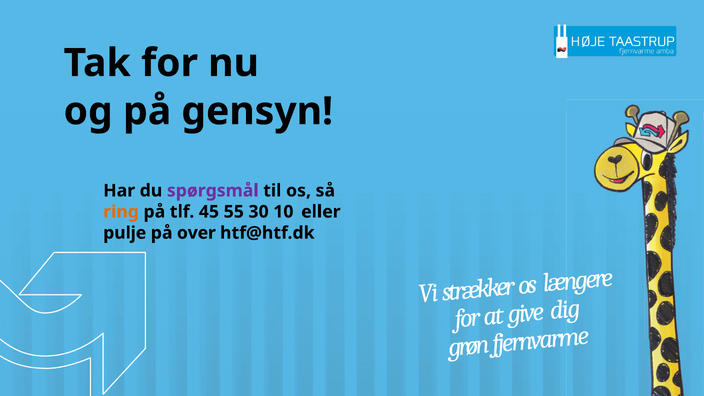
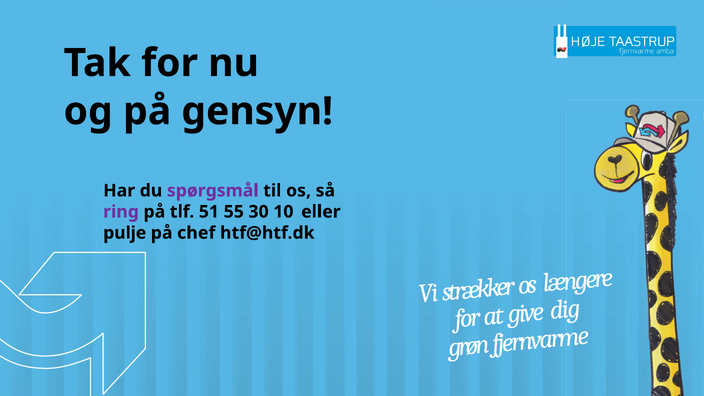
ring colour: orange -> purple
45: 45 -> 51
over: over -> chef
